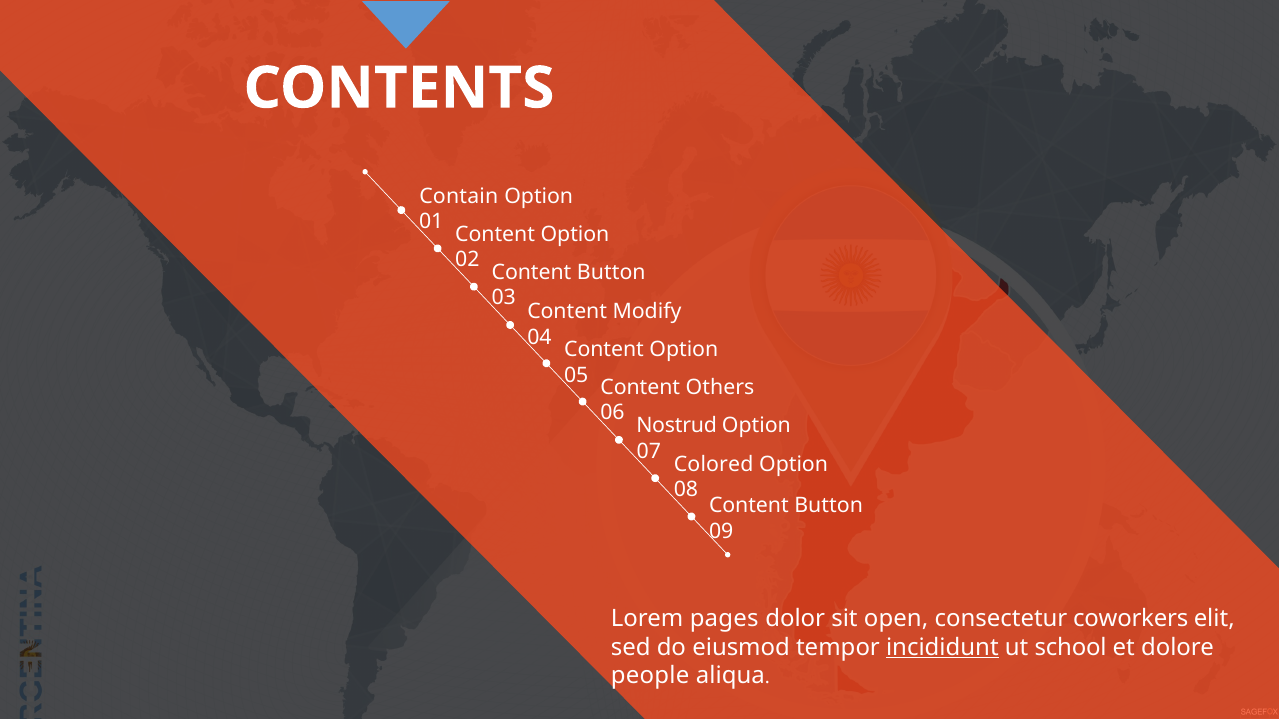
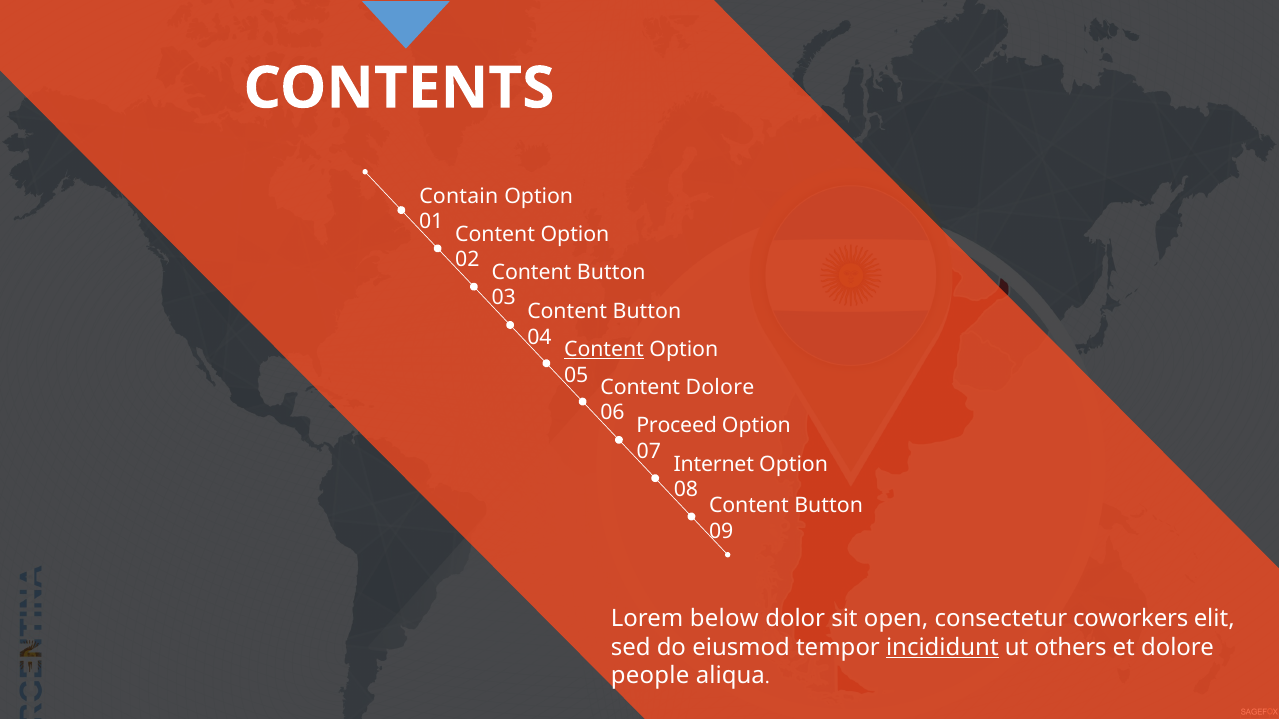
Modify at (647, 312): Modify -> Button
Content at (604, 350) underline: none -> present
Content Others: Others -> Dolore
Nostrud: Nostrud -> Proceed
Colored: Colored -> Internet
pages: pages -> below
school: school -> others
